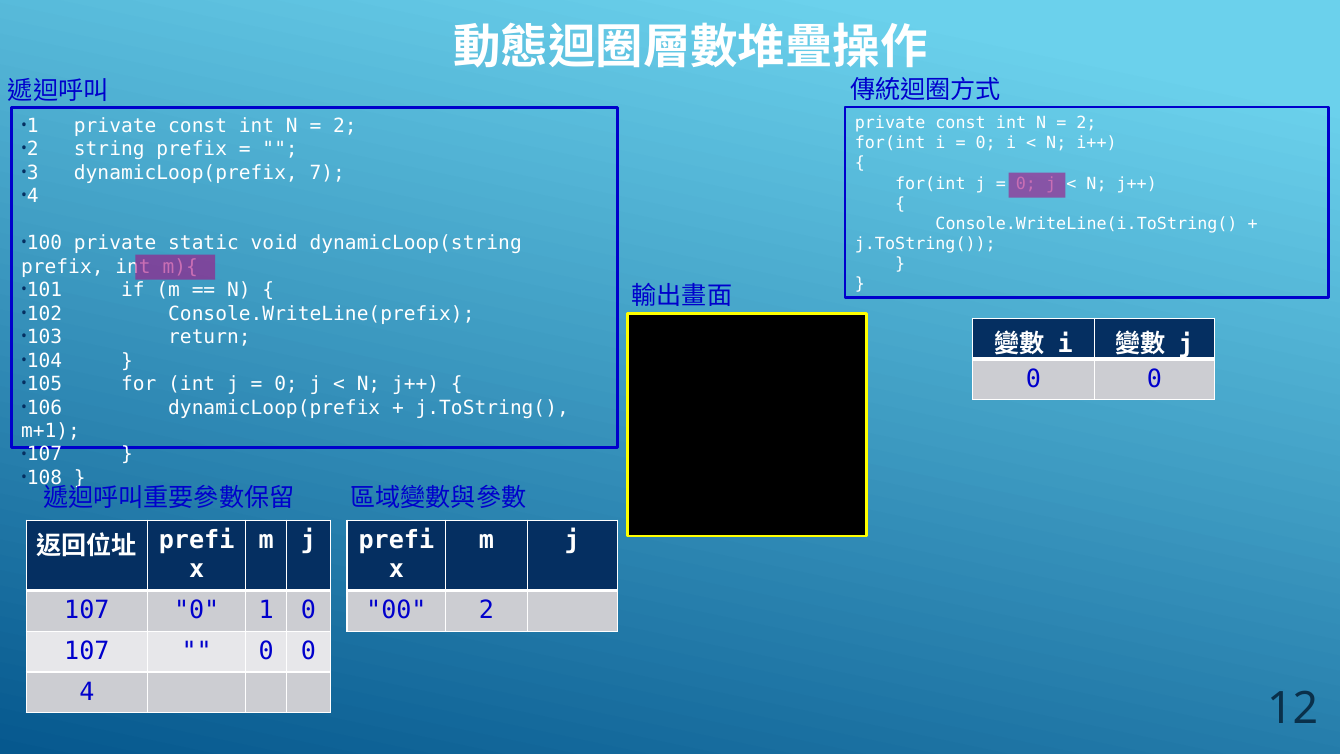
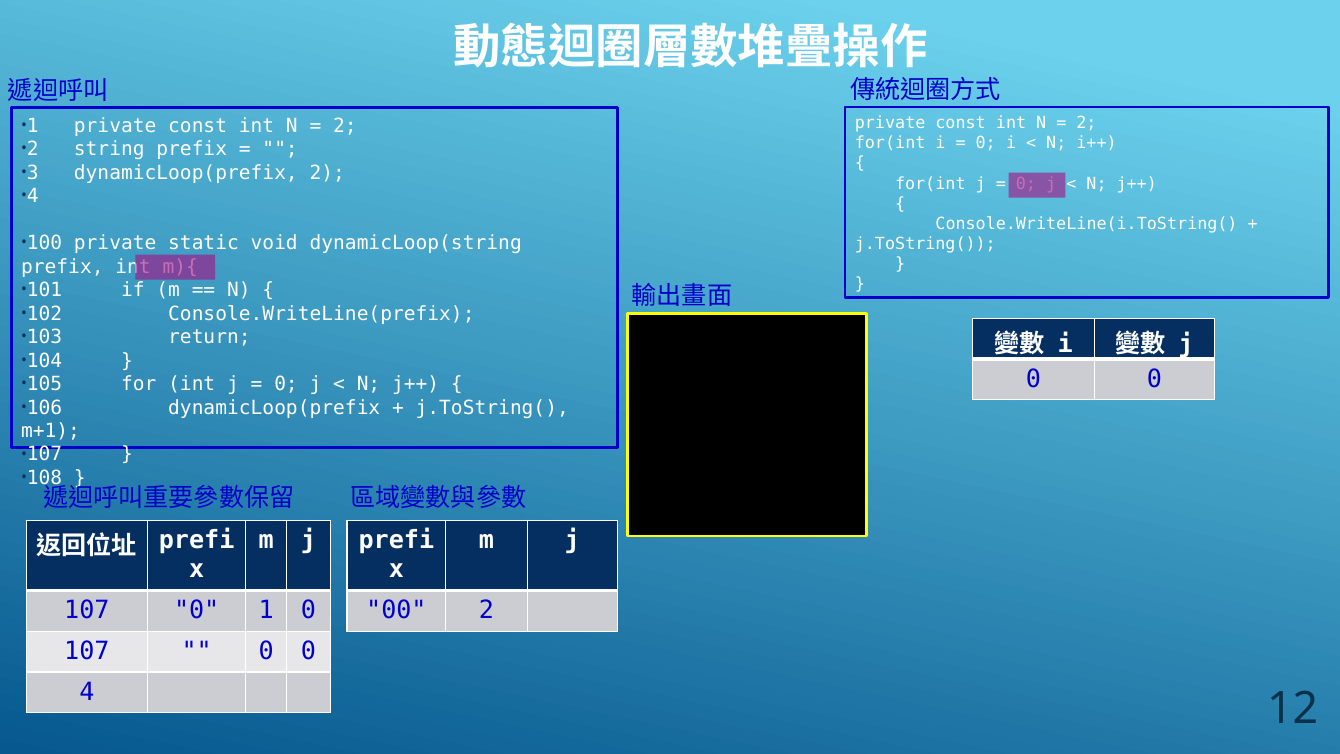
dynamicLoop(prefix 7: 7 -> 2
